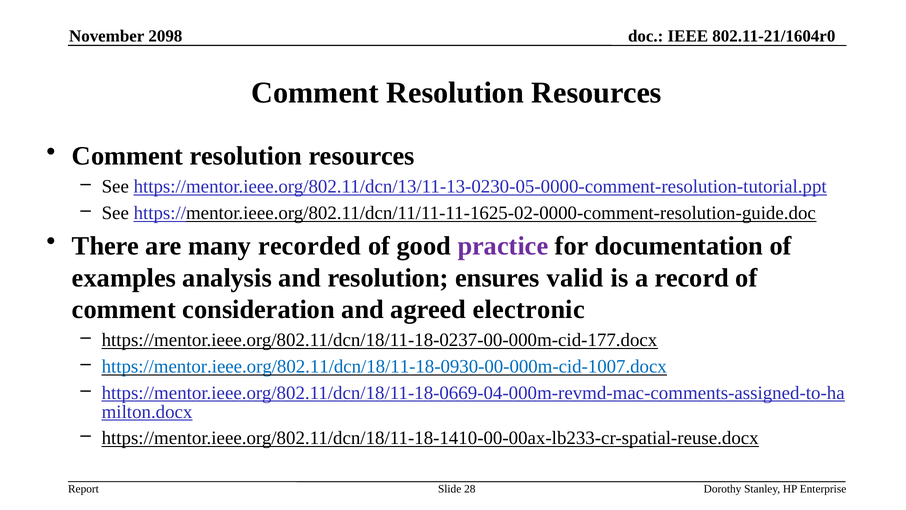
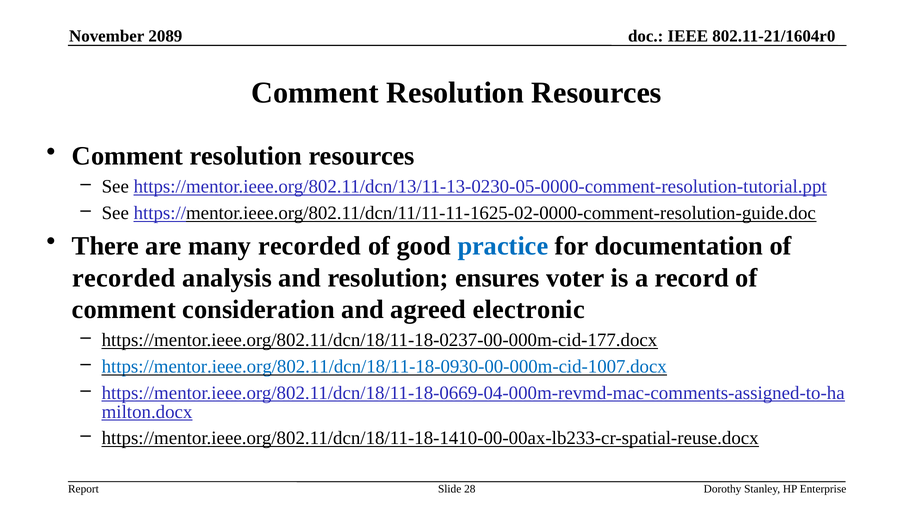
2098: 2098 -> 2089
practice colour: purple -> blue
examples at (124, 278): examples -> recorded
valid: valid -> voter
